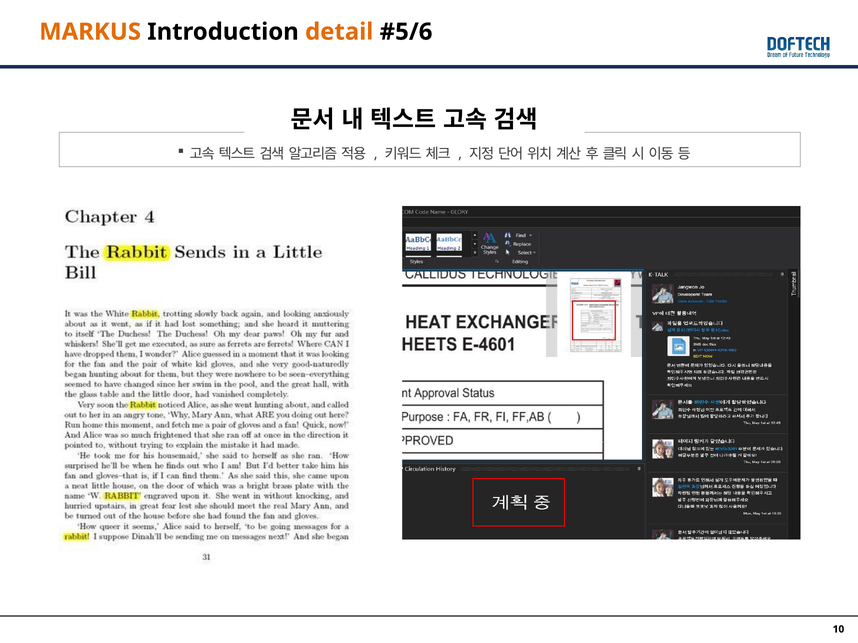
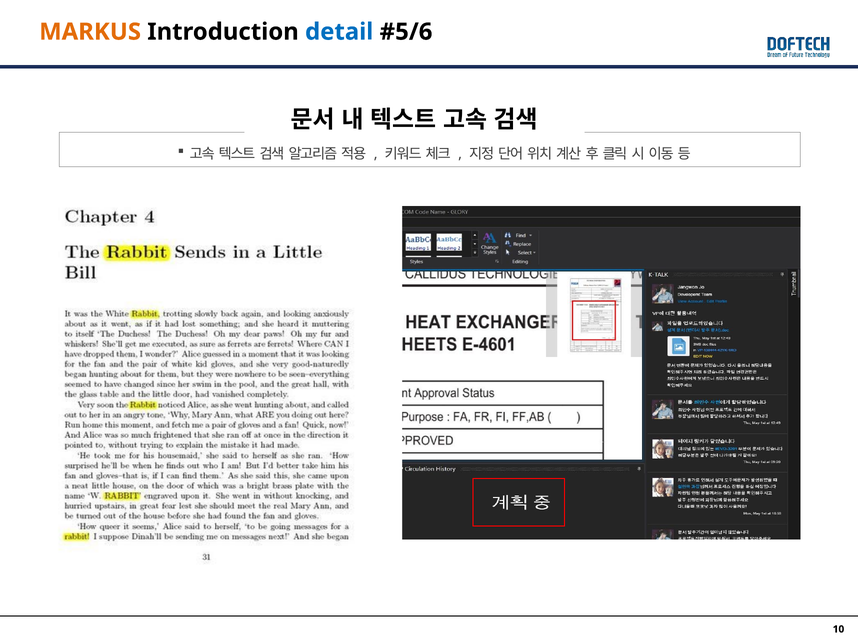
detail colour: orange -> blue
